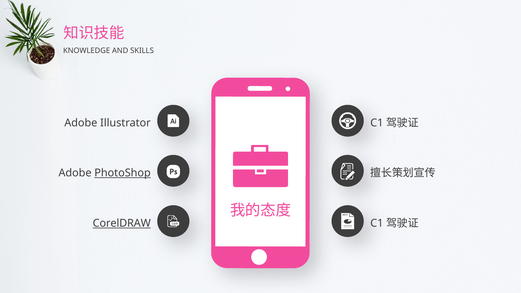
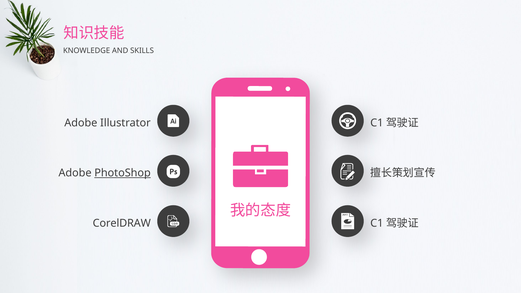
CorelDRAW underline: present -> none
